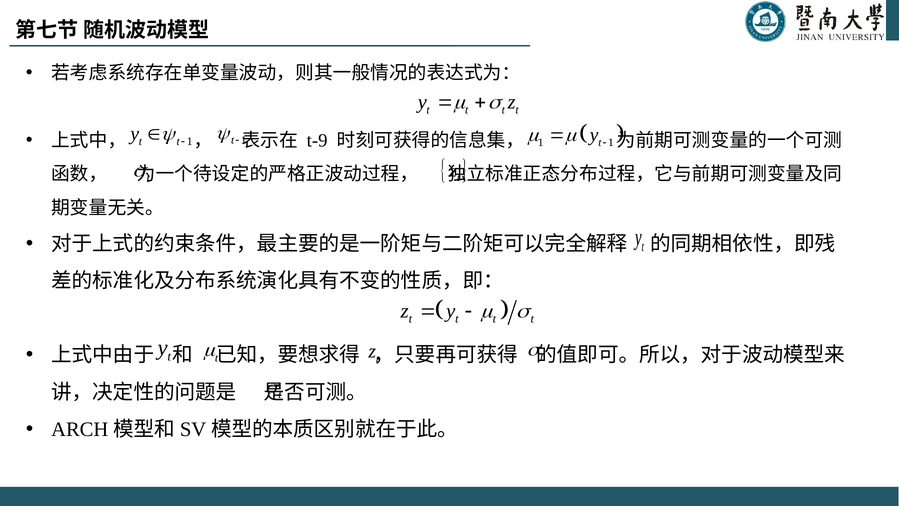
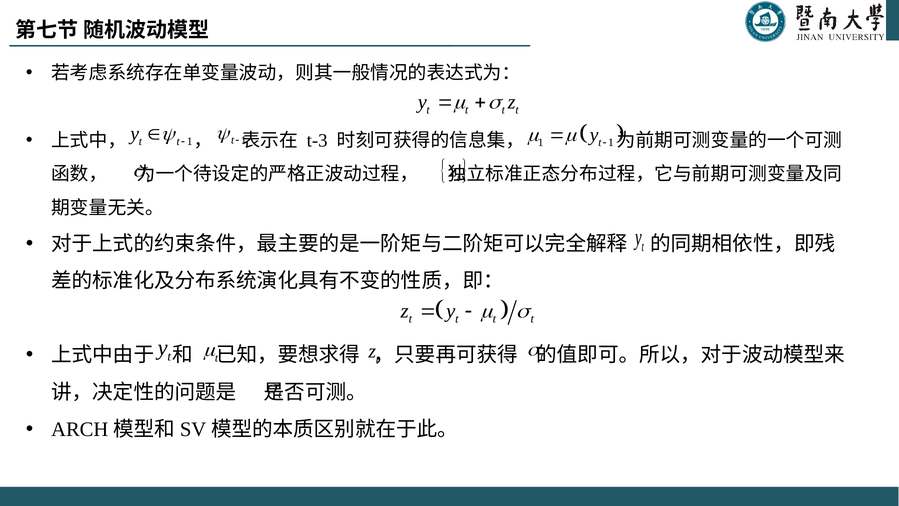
t-9: t-9 -> t-3
